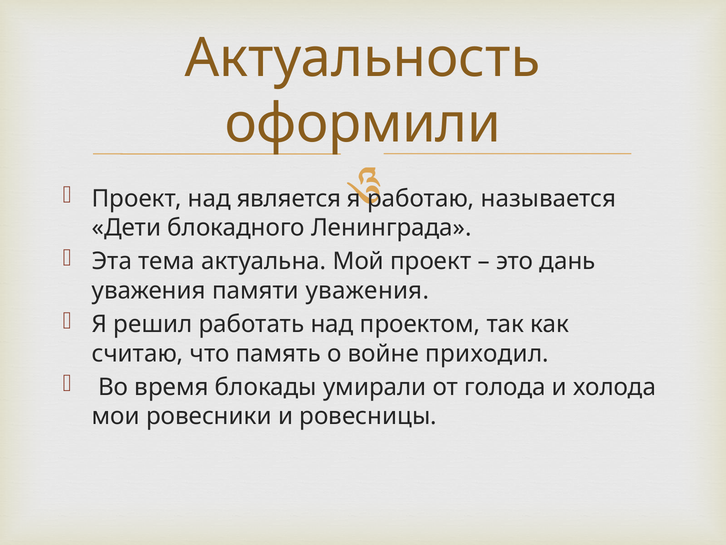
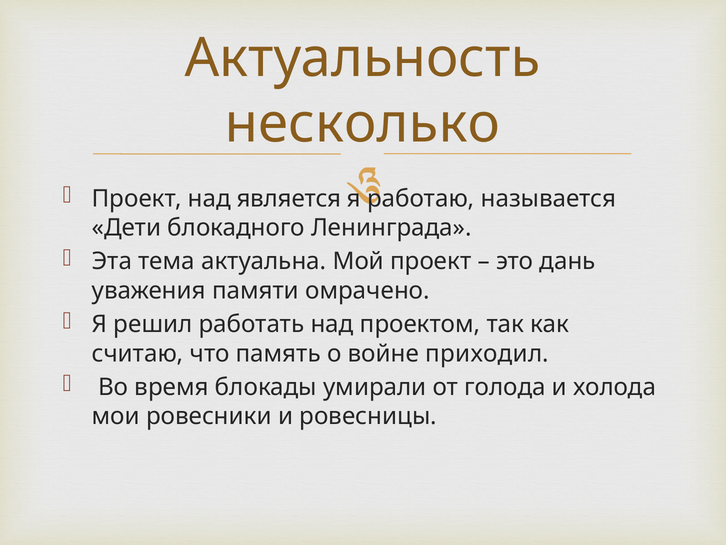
оформили: оформили -> несколько
памяти уважения: уважения -> омрачено
